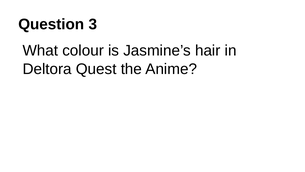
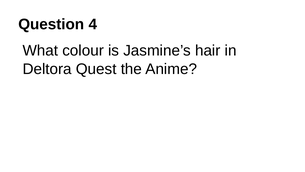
3: 3 -> 4
